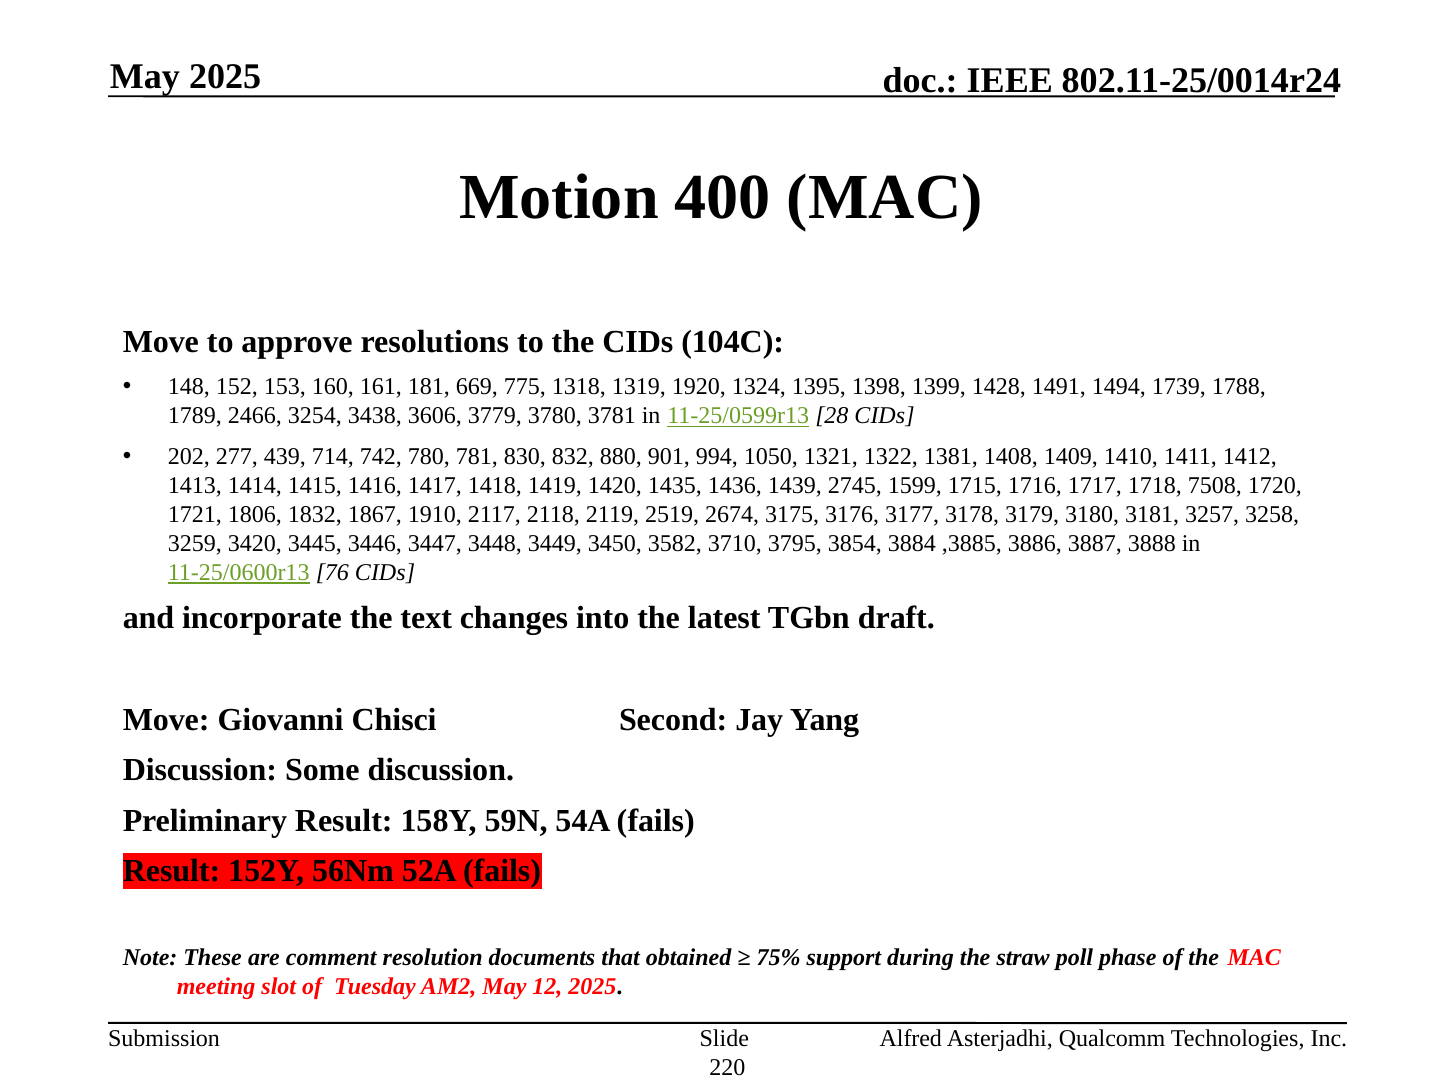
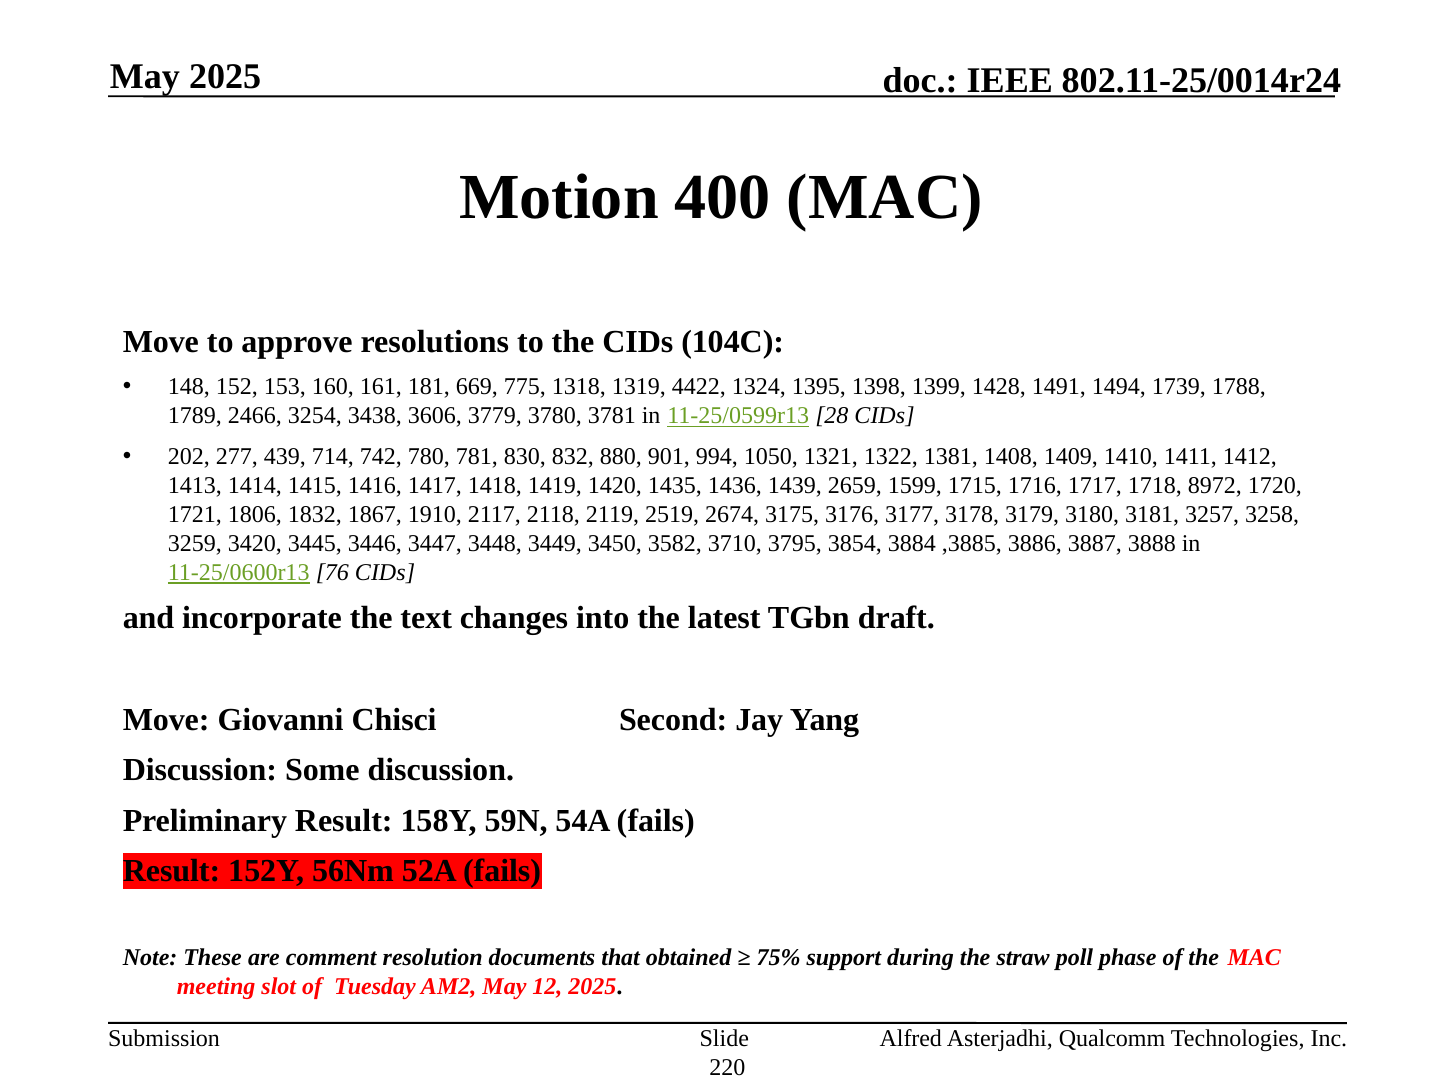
1920: 1920 -> 4422
2745: 2745 -> 2659
7508: 7508 -> 8972
